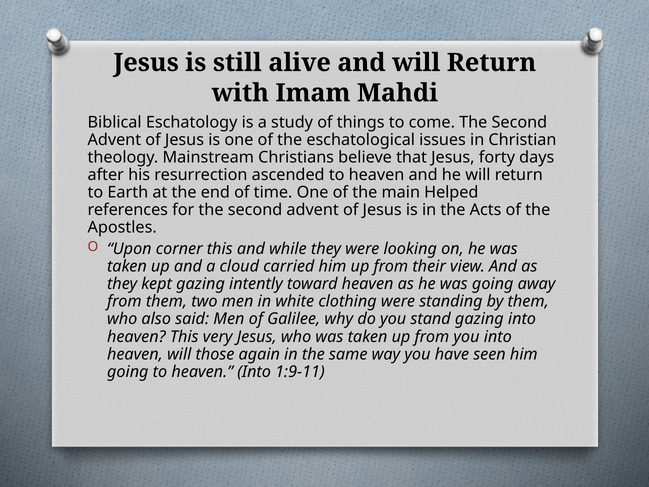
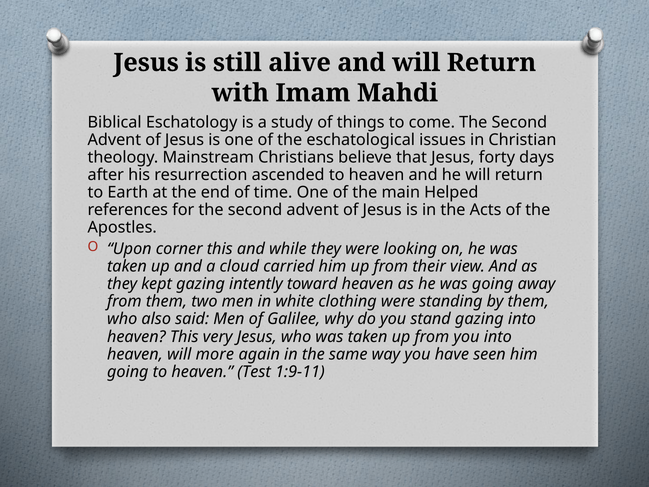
those: those -> more
heaven Into: Into -> Test
